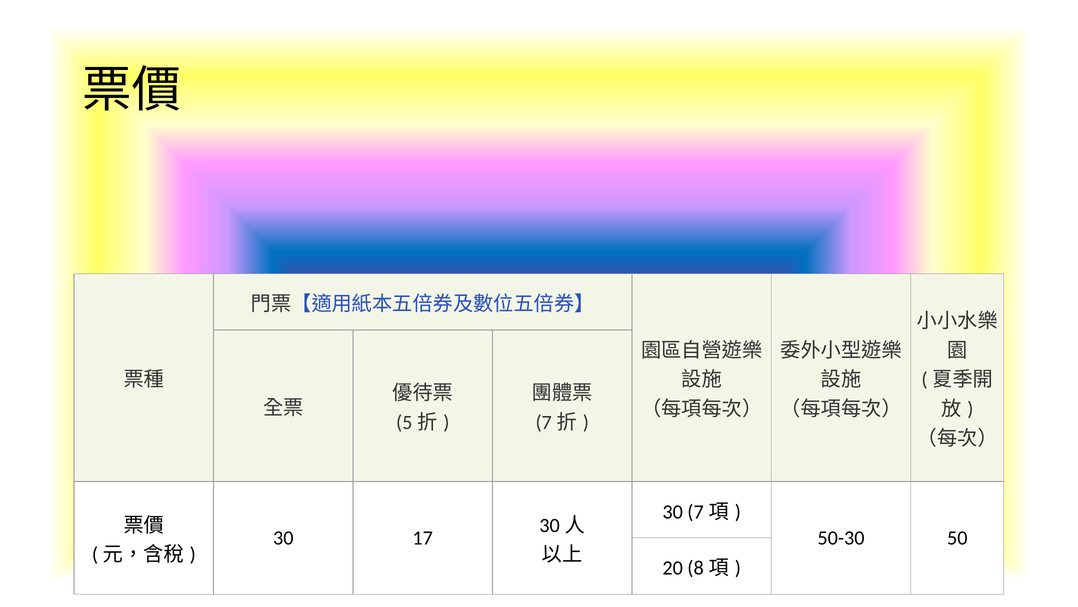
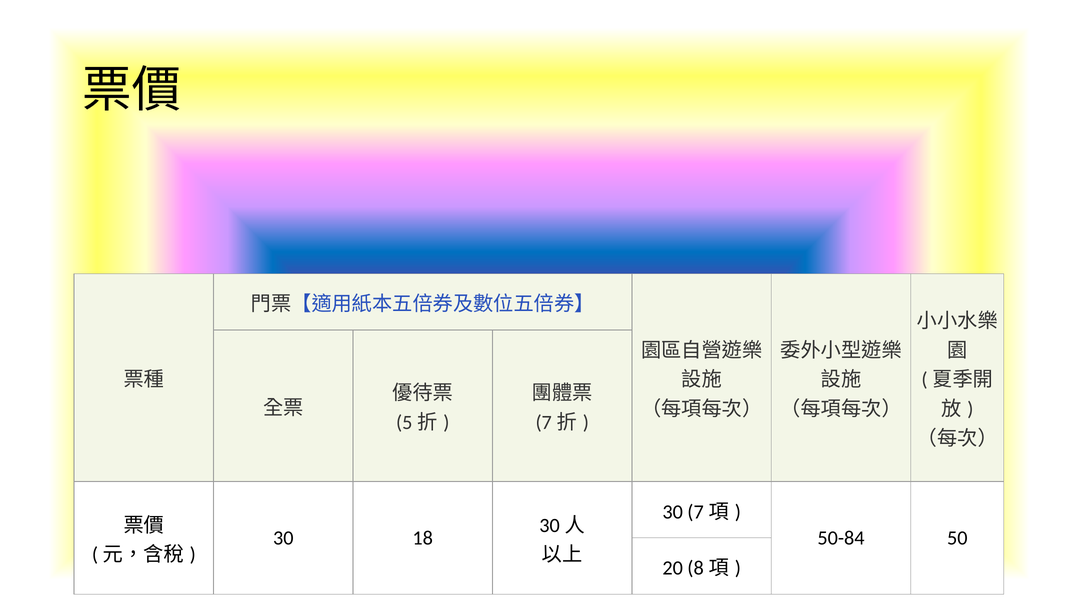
17: 17 -> 18
50-30: 50-30 -> 50-84
